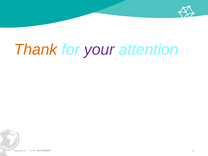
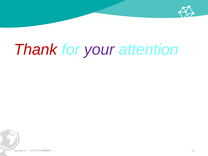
Thank colour: orange -> red
